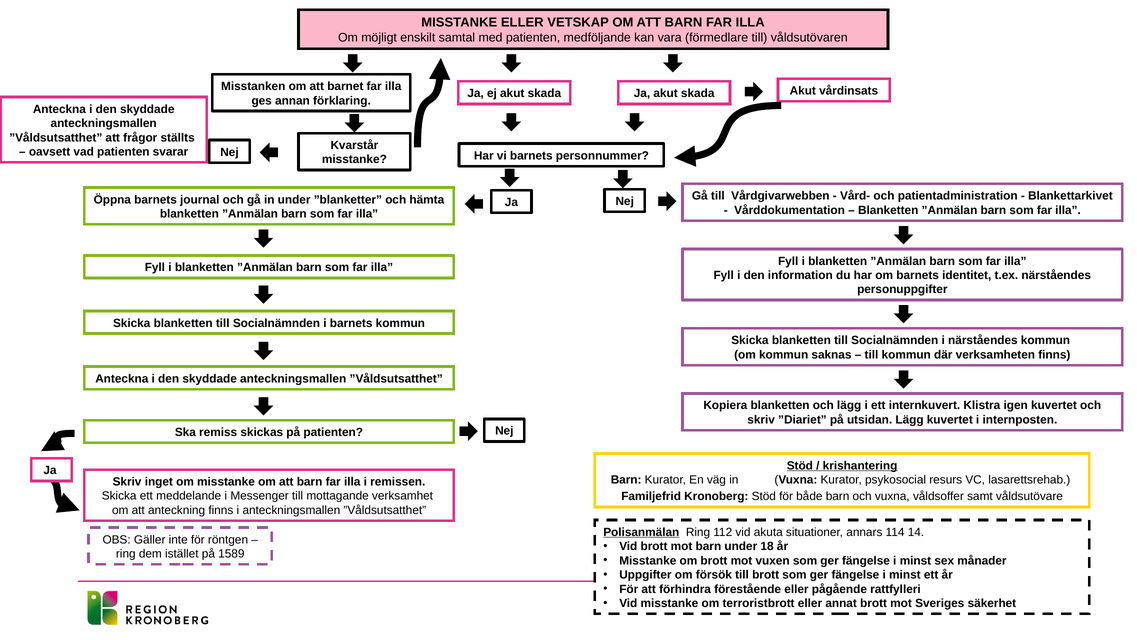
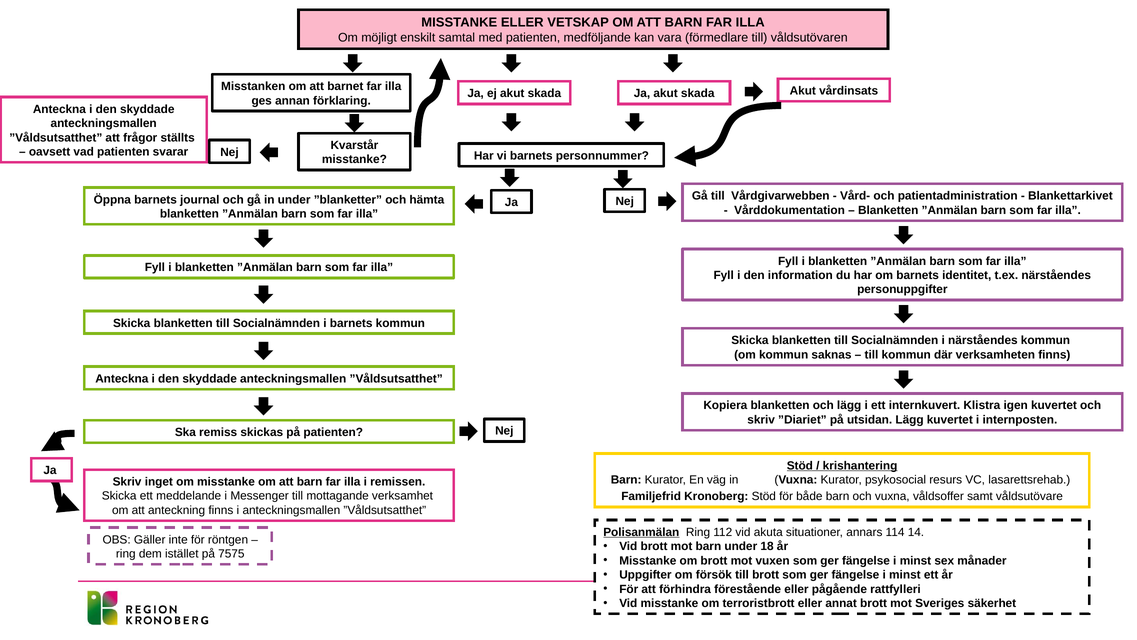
1589: 1589 -> 7575
